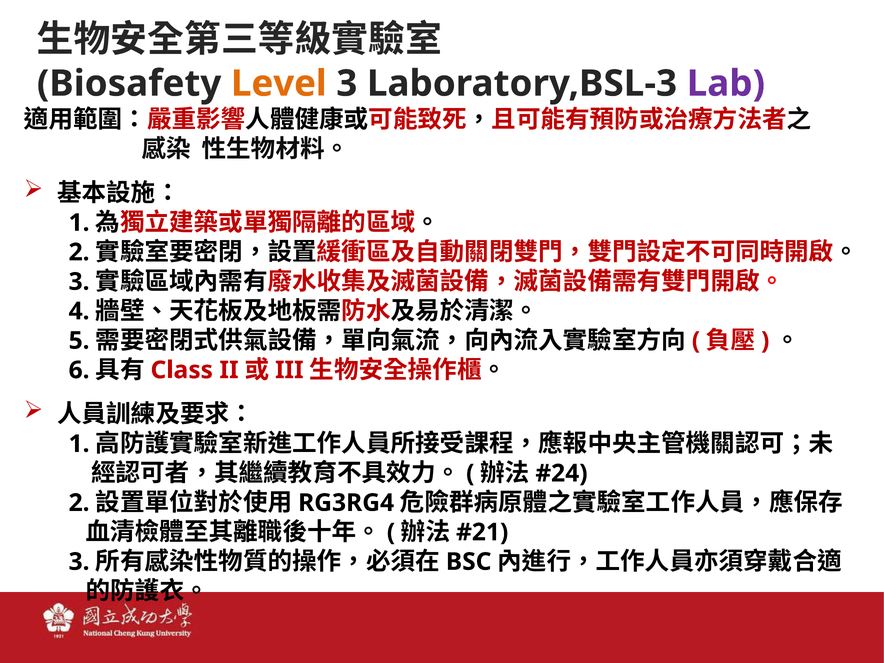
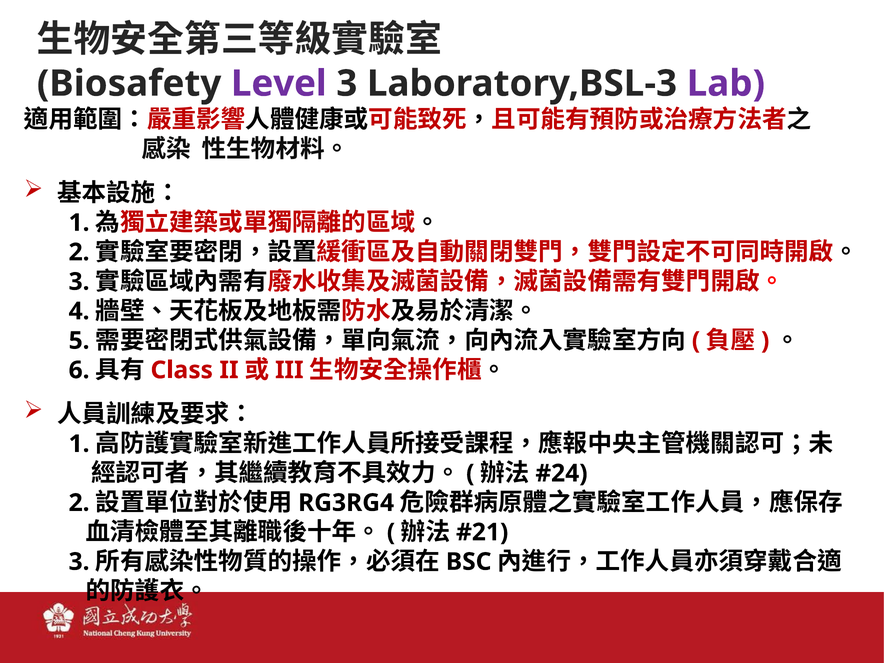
Level colour: orange -> purple
